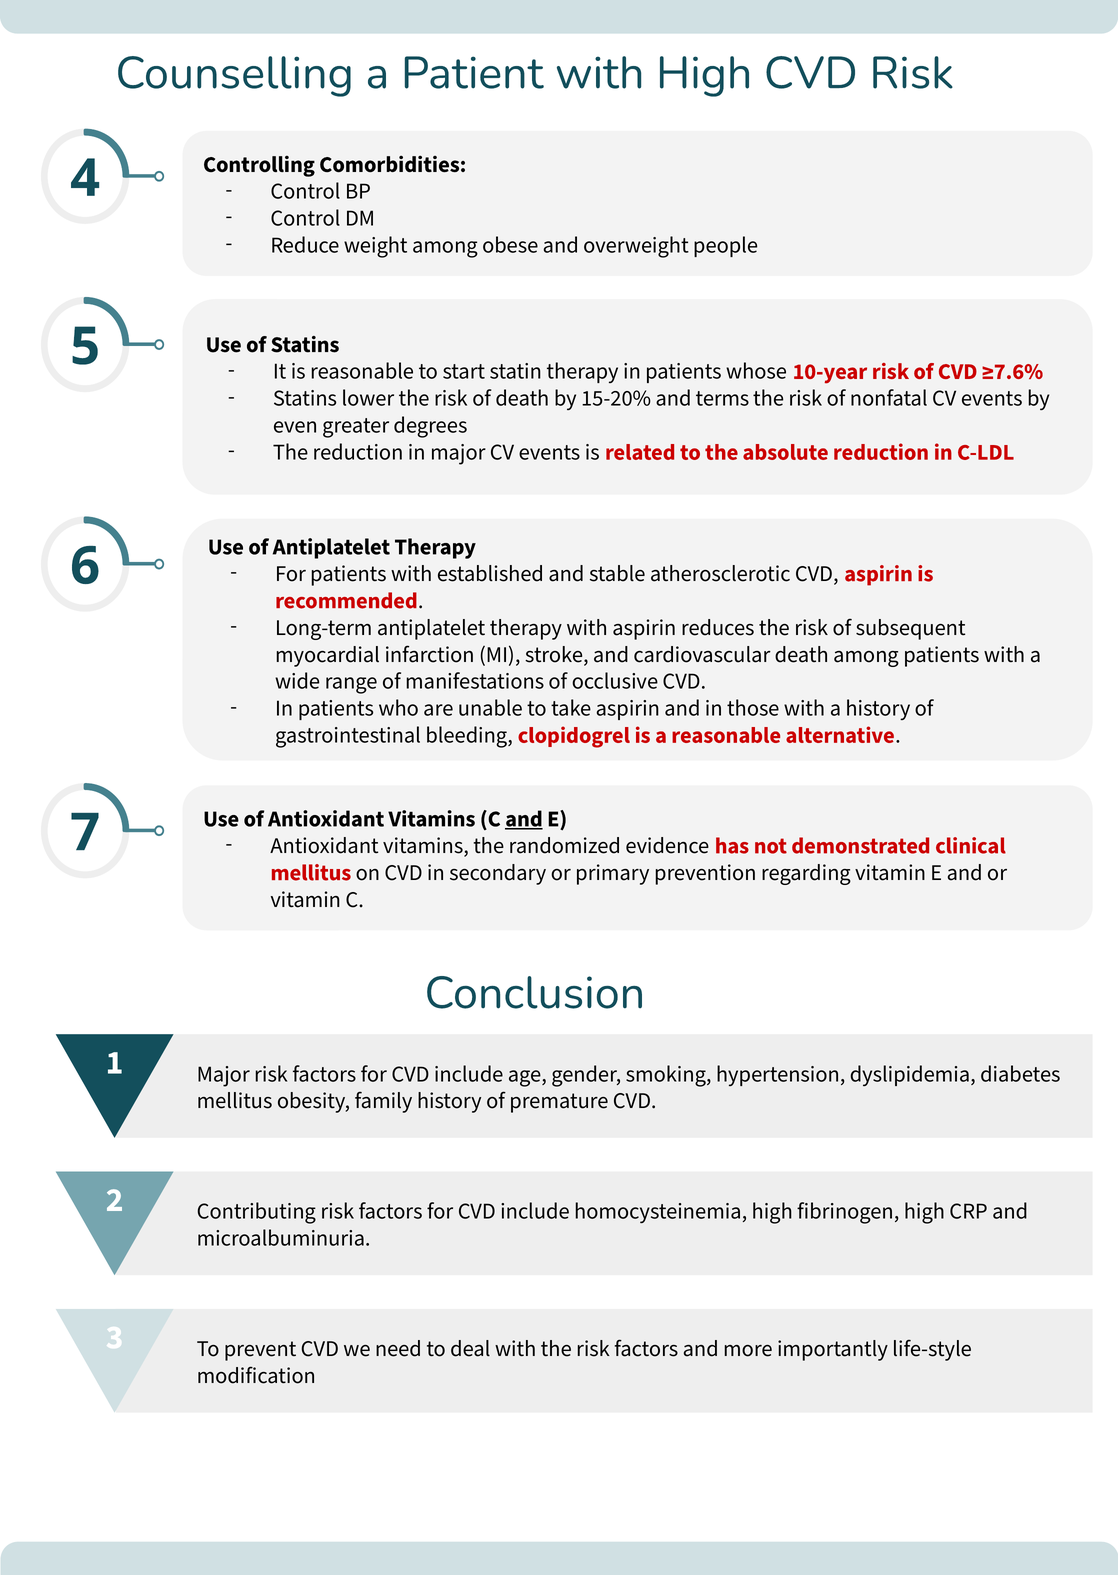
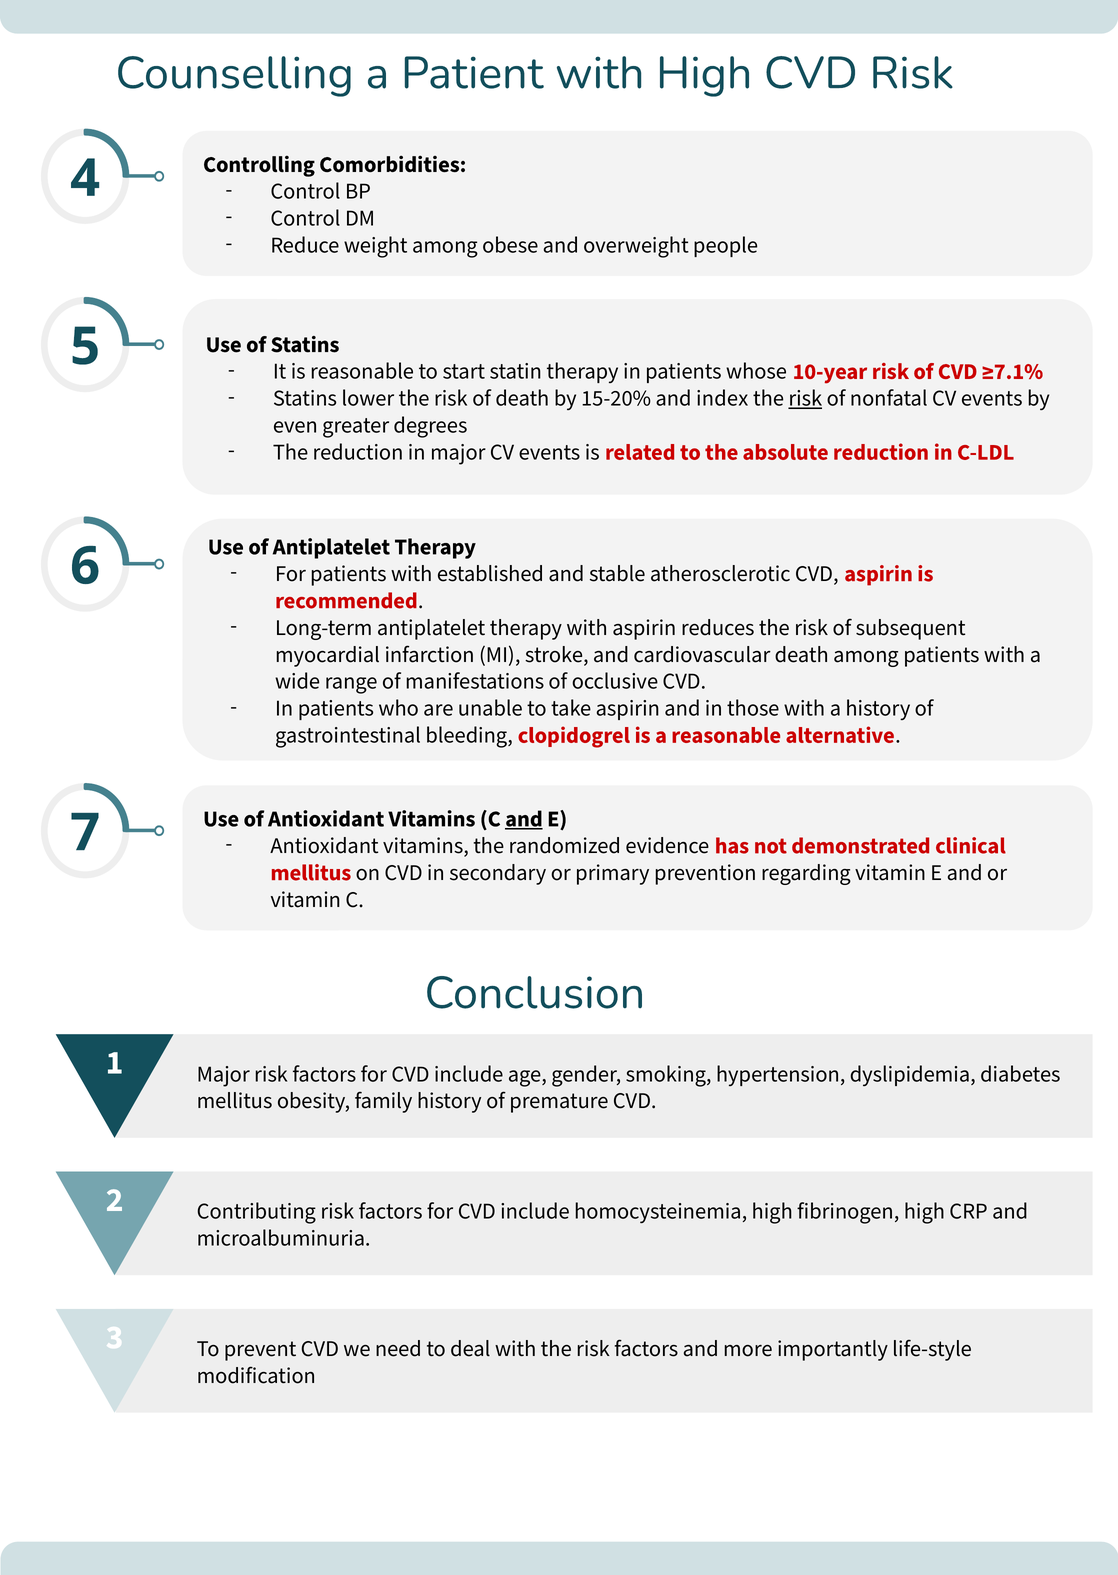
≥7.6%: ≥7.6% -> ≥7.1%
terms: terms -> index
risk at (805, 399) underline: none -> present
